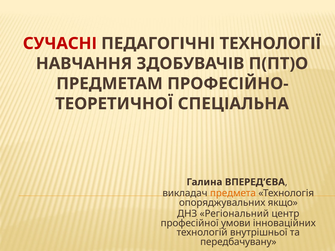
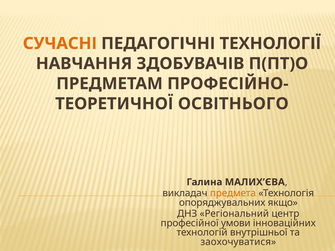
СУЧАСНІ colour: red -> orange
СПЕЦІАЛЬНА: СПЕЦІАЛЬНА -> ОСВІТНЬОГО
ВПЕРЕД’ЄВА: ВПЕРЕД’ЄВА -> МАЛИХ’ЄВА
передбачувану: передбачувану -> заохочуватися
